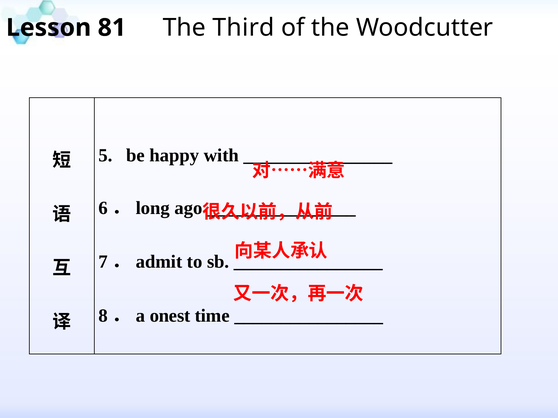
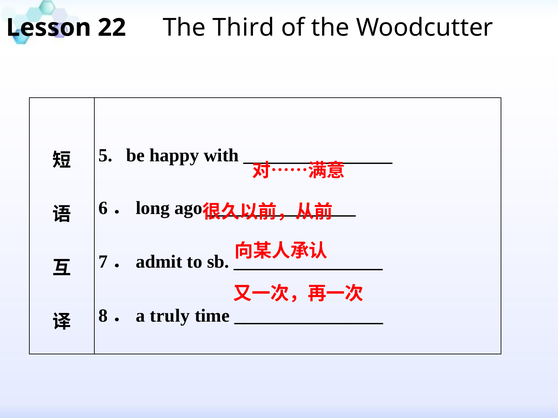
81: 81 -> 22
onest: onest -> truly
